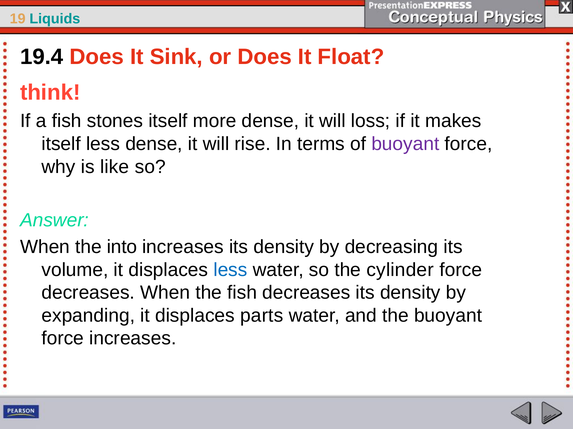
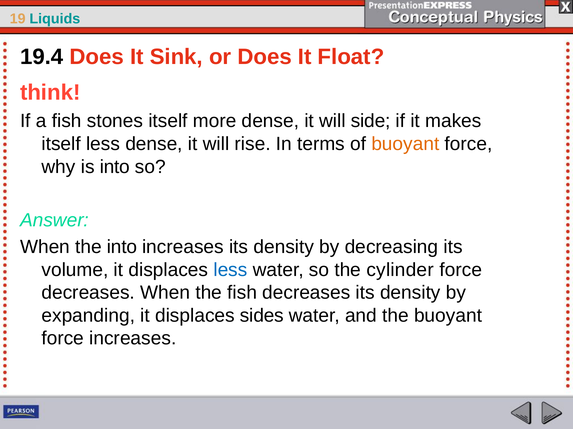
loss: loss -> side
buoyant at (405, 144) colour: purple -> orange
is like: like -> into
parts: parts -> sides
